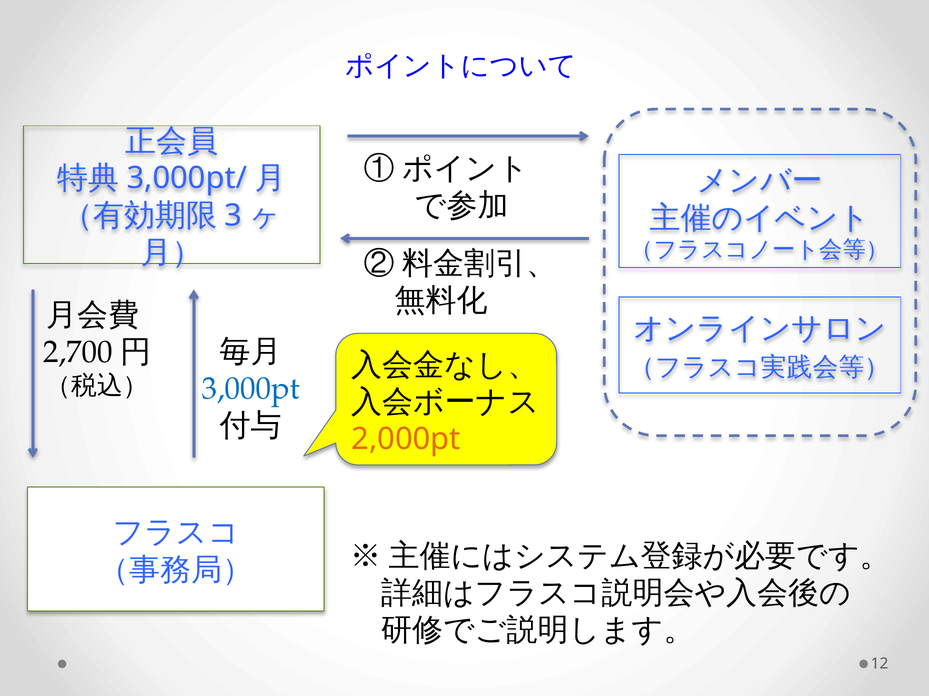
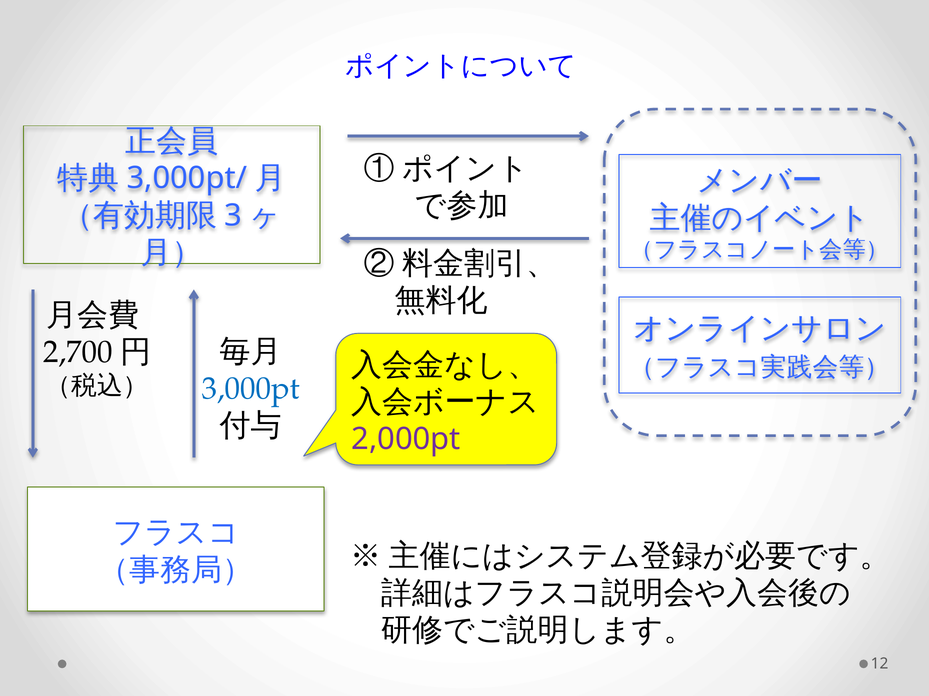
2,000pt colour: orange -> purple
